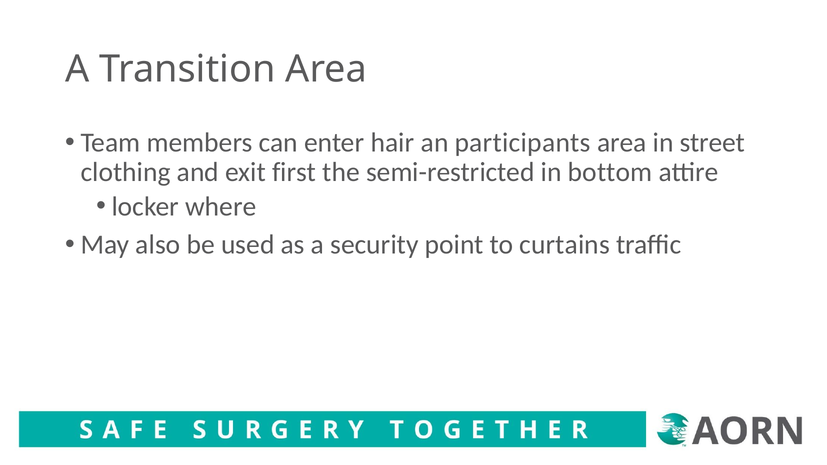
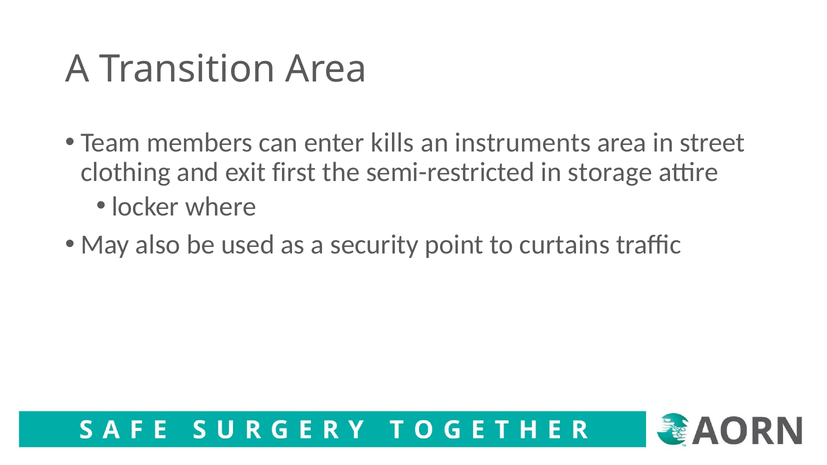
hair: hair -> kills
participants: participants -> instruments
bottom: bottom -> storage
